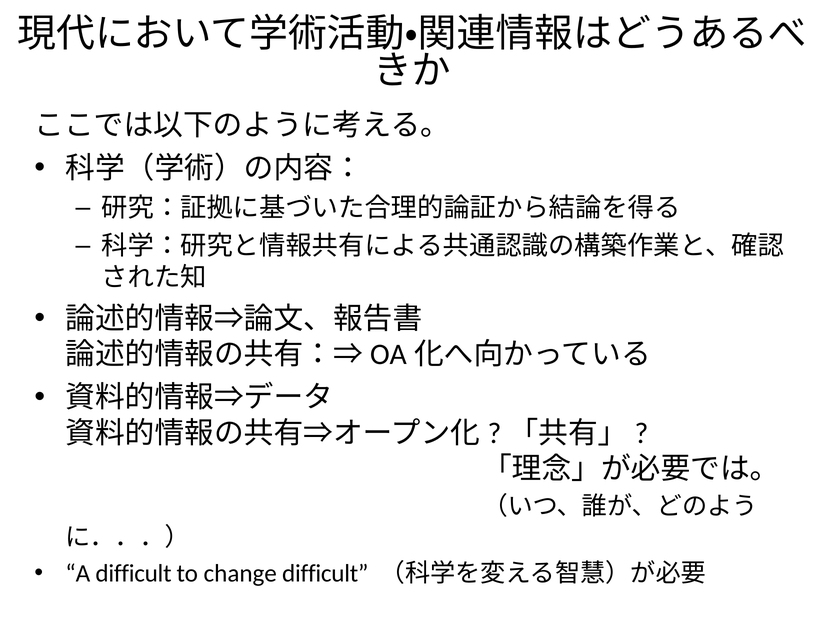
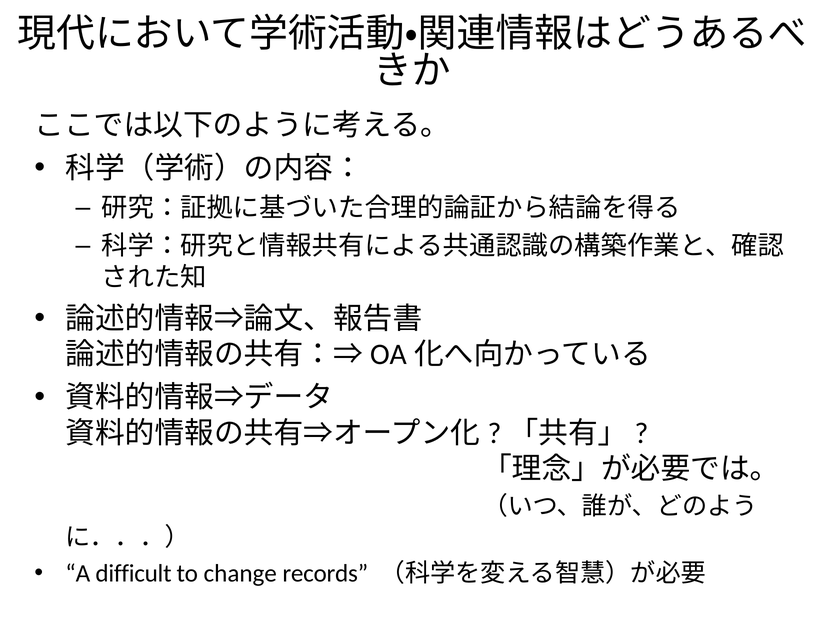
change difficult: difficult -> records
